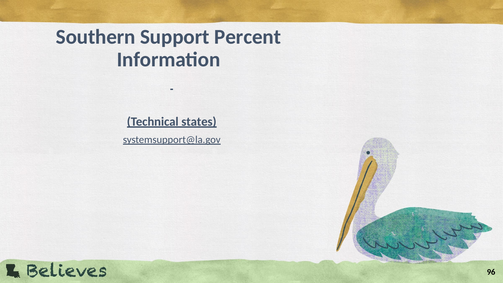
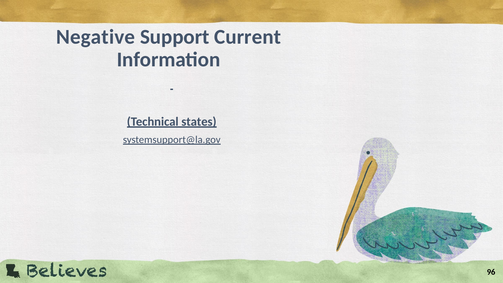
Southern: Southern -> Negative
Percent: Percent -> Current
